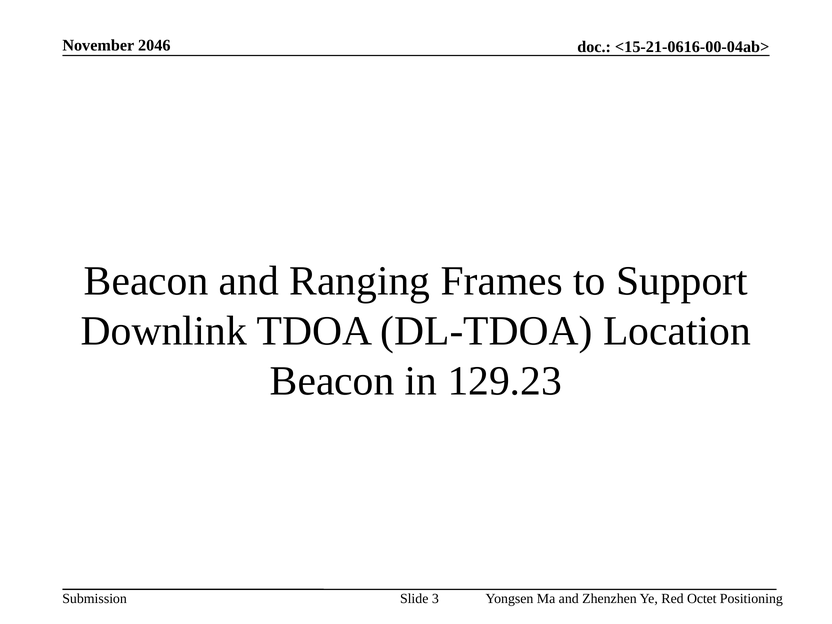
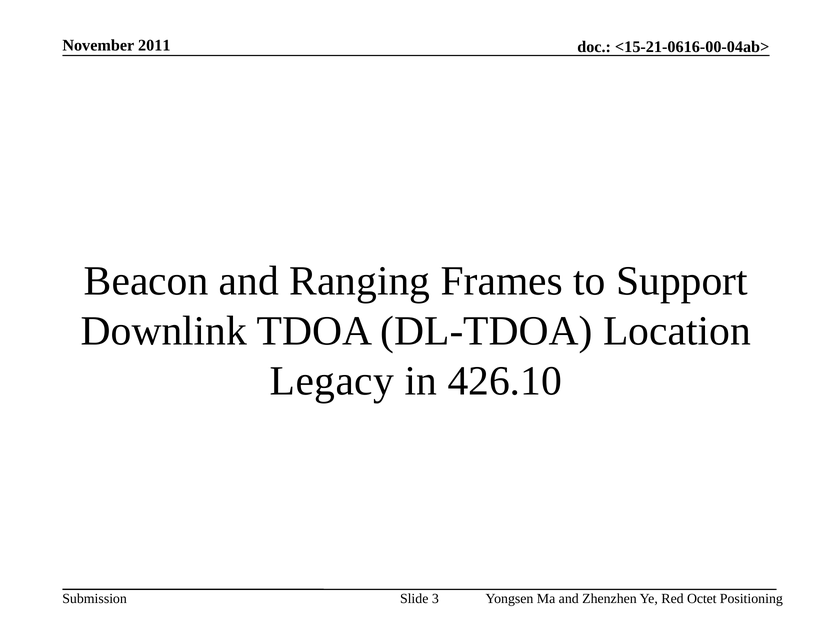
2046: 2046 -> 2011
Beacon at (332, 381): Beacon -> Legacy
129.23: 129.23 -> 426.10
